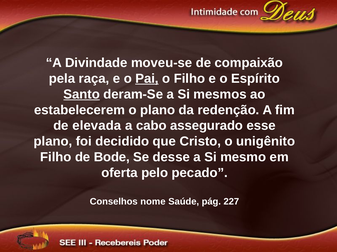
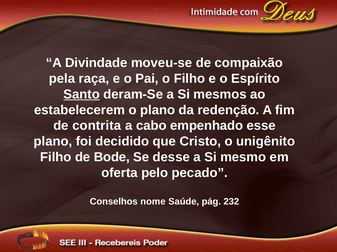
Pai underline: present -> none
elevada: elevada -> contrita
assegurado: assegurado -> empenhado
227: 227 -> 232
